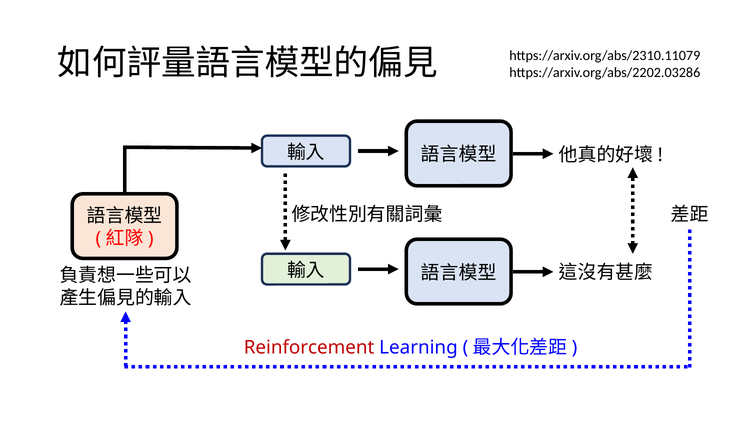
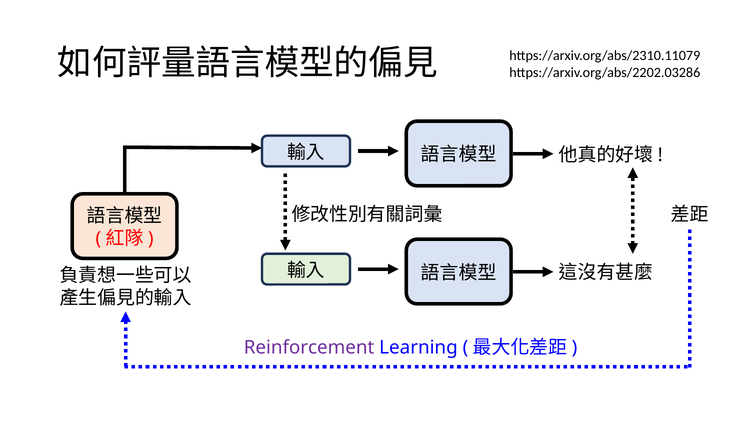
Reinforcement colour: red -> purple
